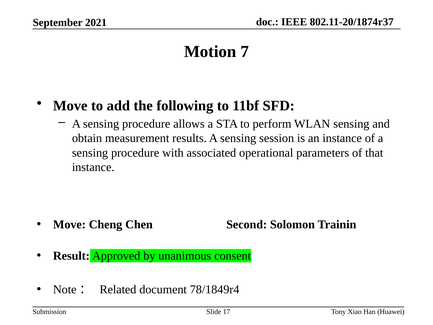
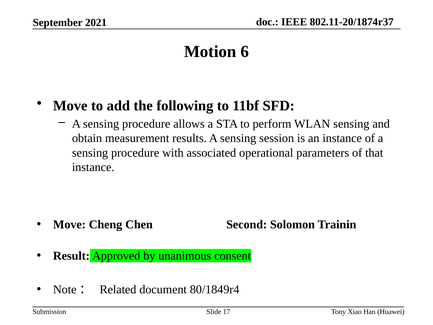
7: 7 -> 6
78/1849r4: 78/1849r4 -> 80/1849r4
